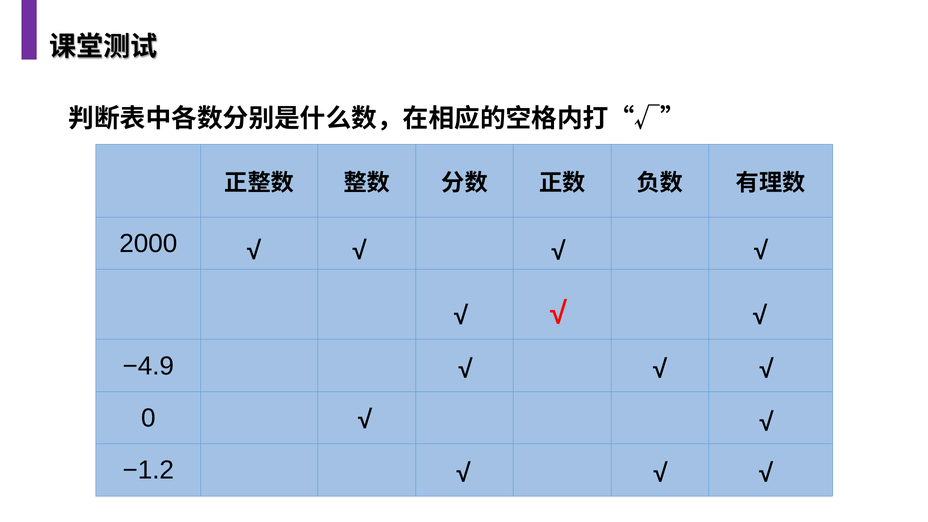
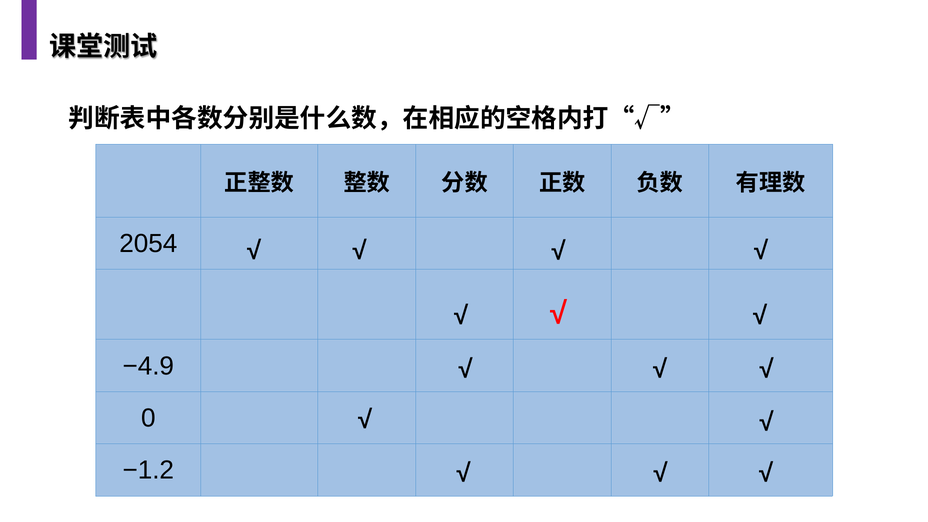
2000: 2000 -> 2054
